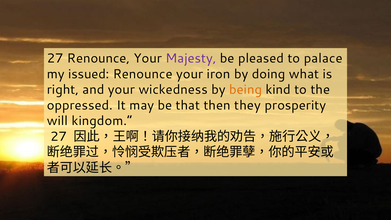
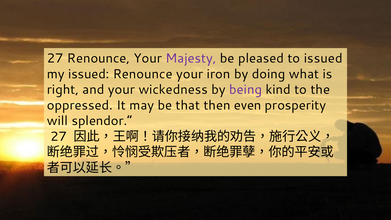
to palace: palace -> issued
being colour: orange -> purple
they: they -> even
kingdom: kingdom -> splendor
